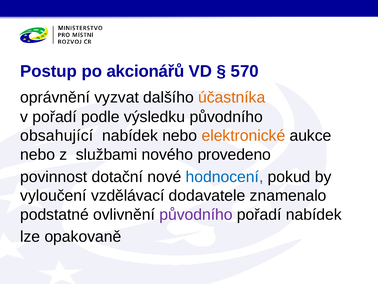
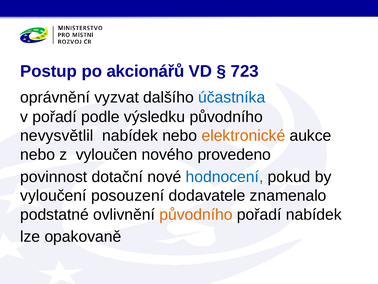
570: 570 -> 723
účastníka colour: orange -> blue
obsahující: obsahující -> nevysvětlil
službami: službami -> vyloučen
vzdělávací: vzdělávací -> posouzení
původního at (196, 214) colour: purple -> orange
